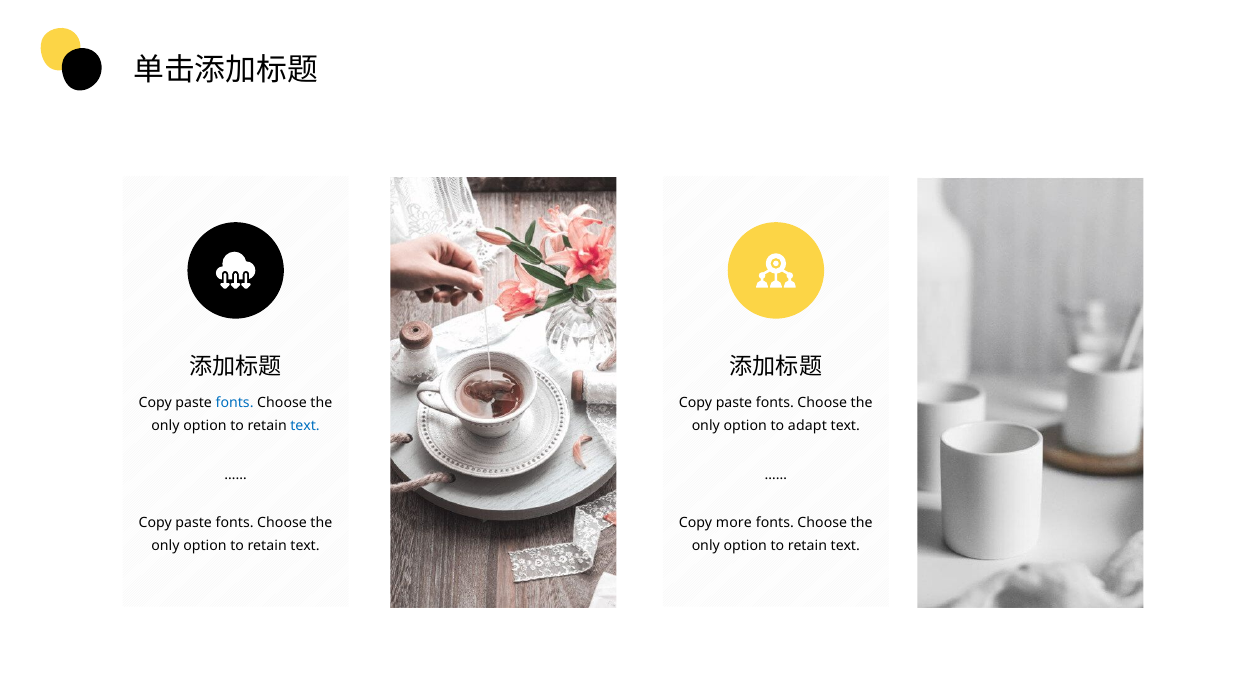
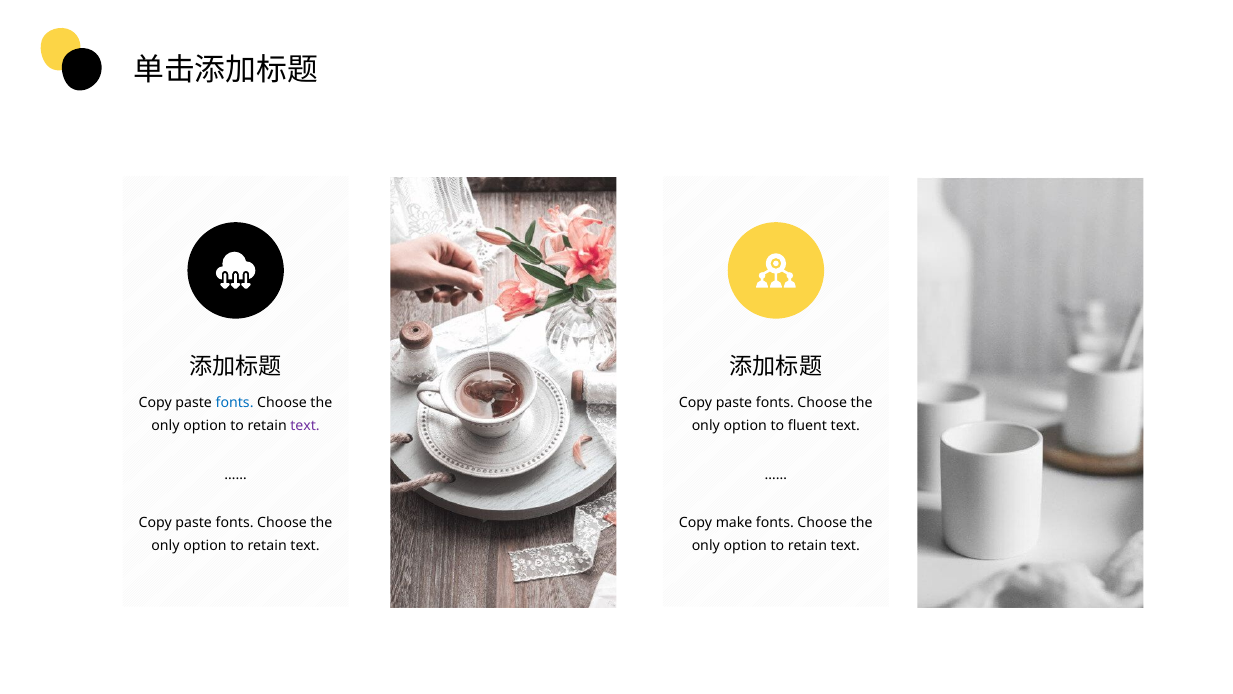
text at (305, 426) colour: blue -> purple
adapt: adapt -> fluent
more: more -> make
